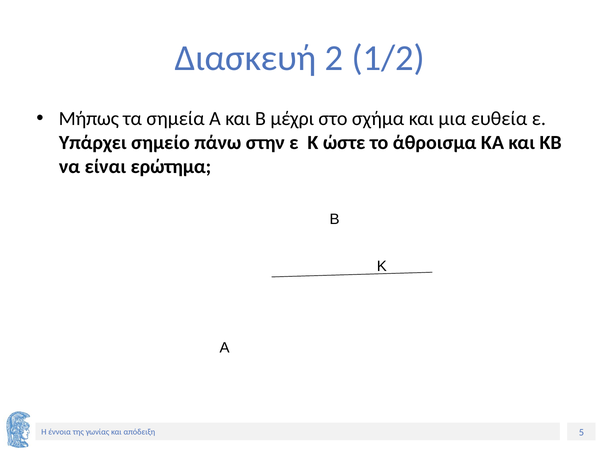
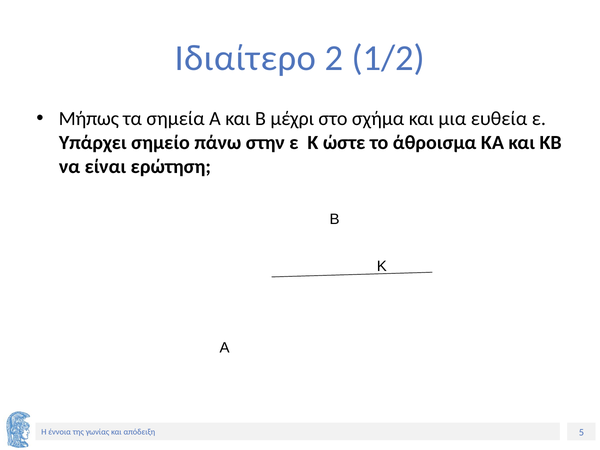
Διασκευή: Διασκευή -> Ιδιαίτερο
ερώτημα: ερώτημα -> ερώτηση
